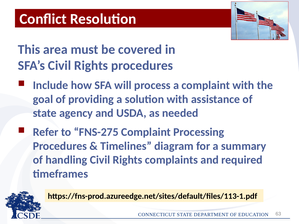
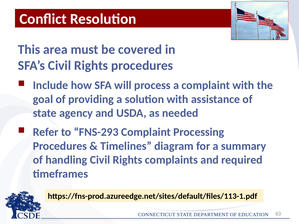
FNS-275: FNS-275 -> FNS-293
